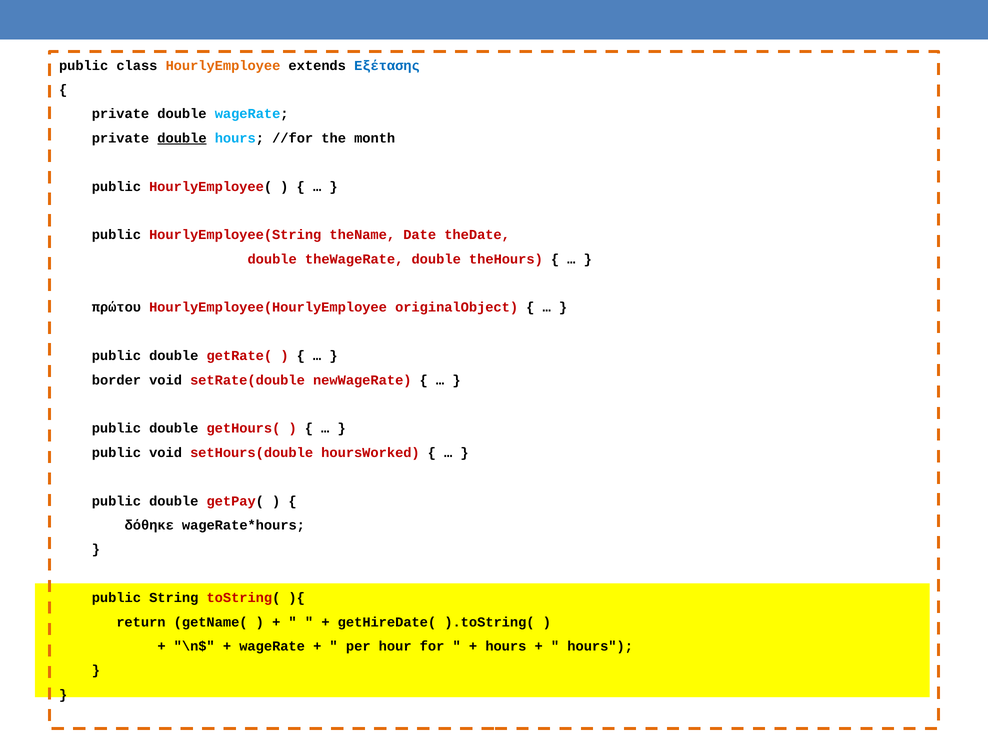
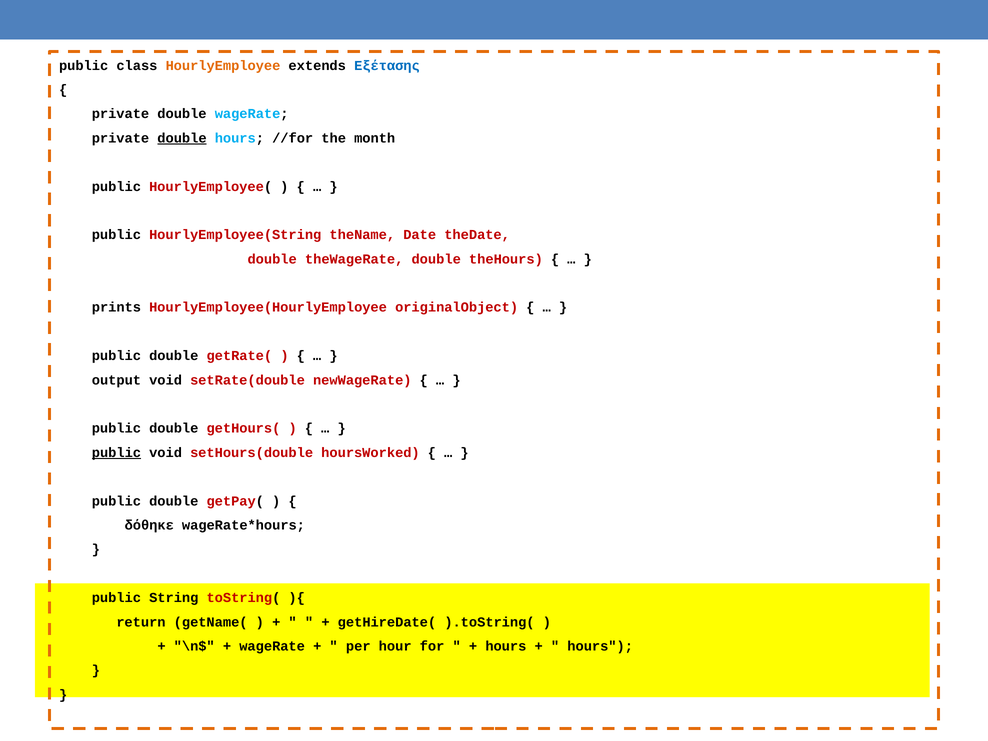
πρώτου: πρώτου -> prints
border: border -> output
public at (116, 453) underline: none -> present
